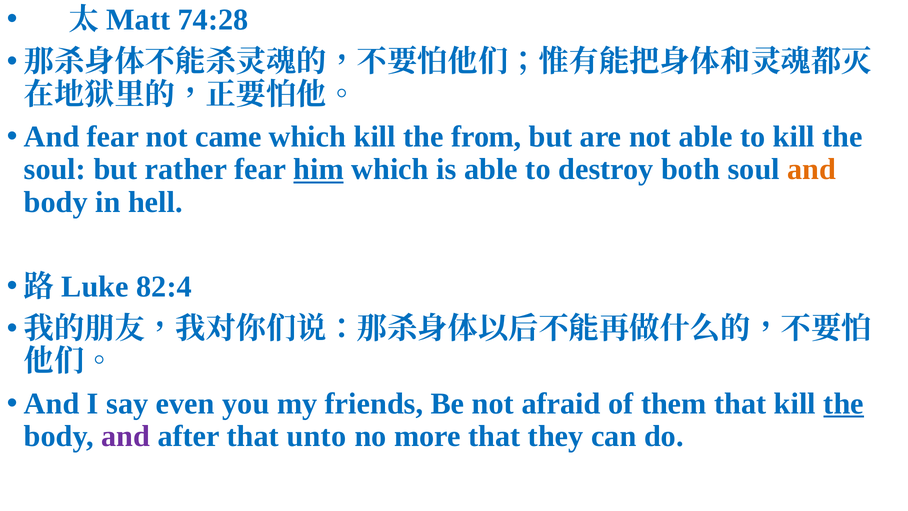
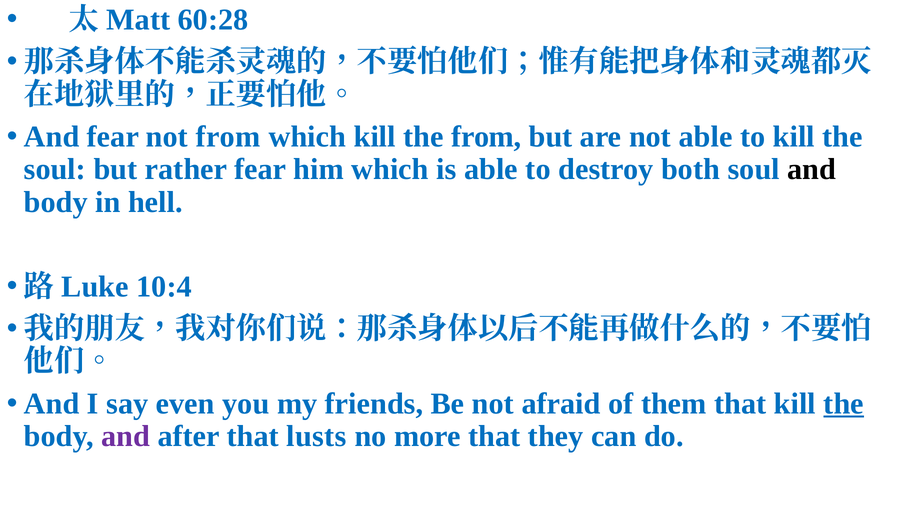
74:28: 74:28 -> 60:28
not came: came -> from
him underline: present -> none
and at (812, 169) colour: orange -> black
82:4: 82:4 -> 10:4
unto: unto -> lusts
